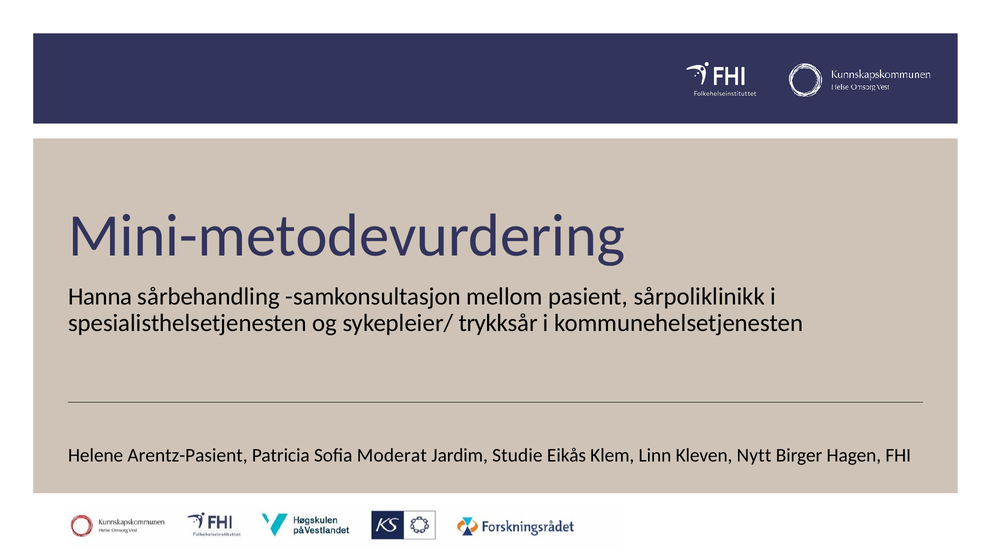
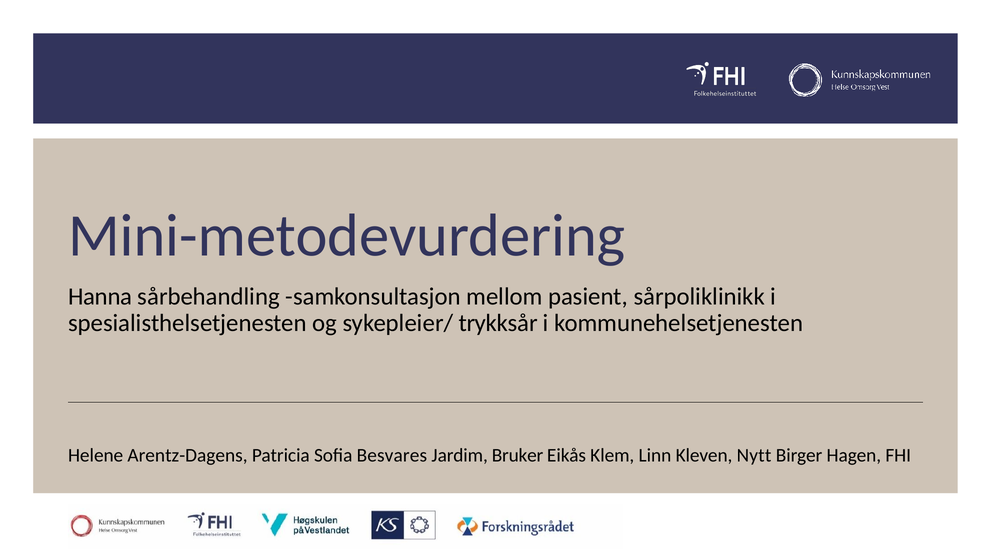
Arentz-Pasient: Arentz-Pasient -> Arentz-Dagens
Moderat: Moderat -> Besvares
Studie: Studie -> Bruker
